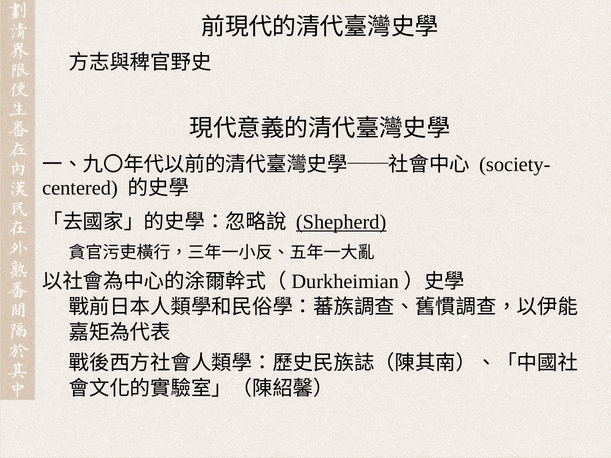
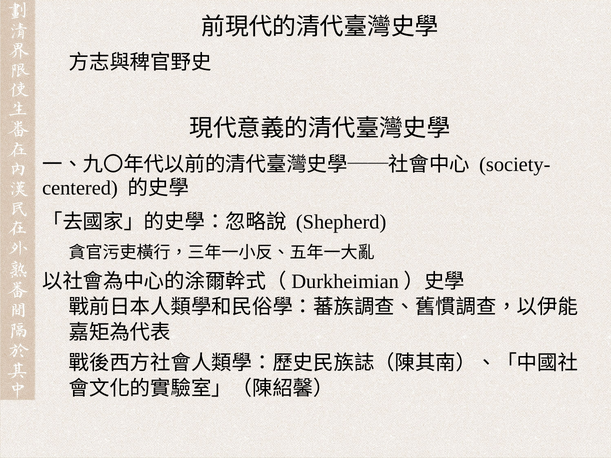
Shepherd underline: present -> none
